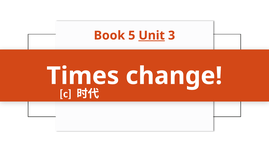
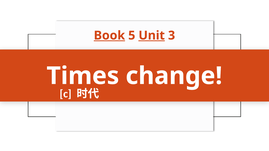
Book underline: none -> present
